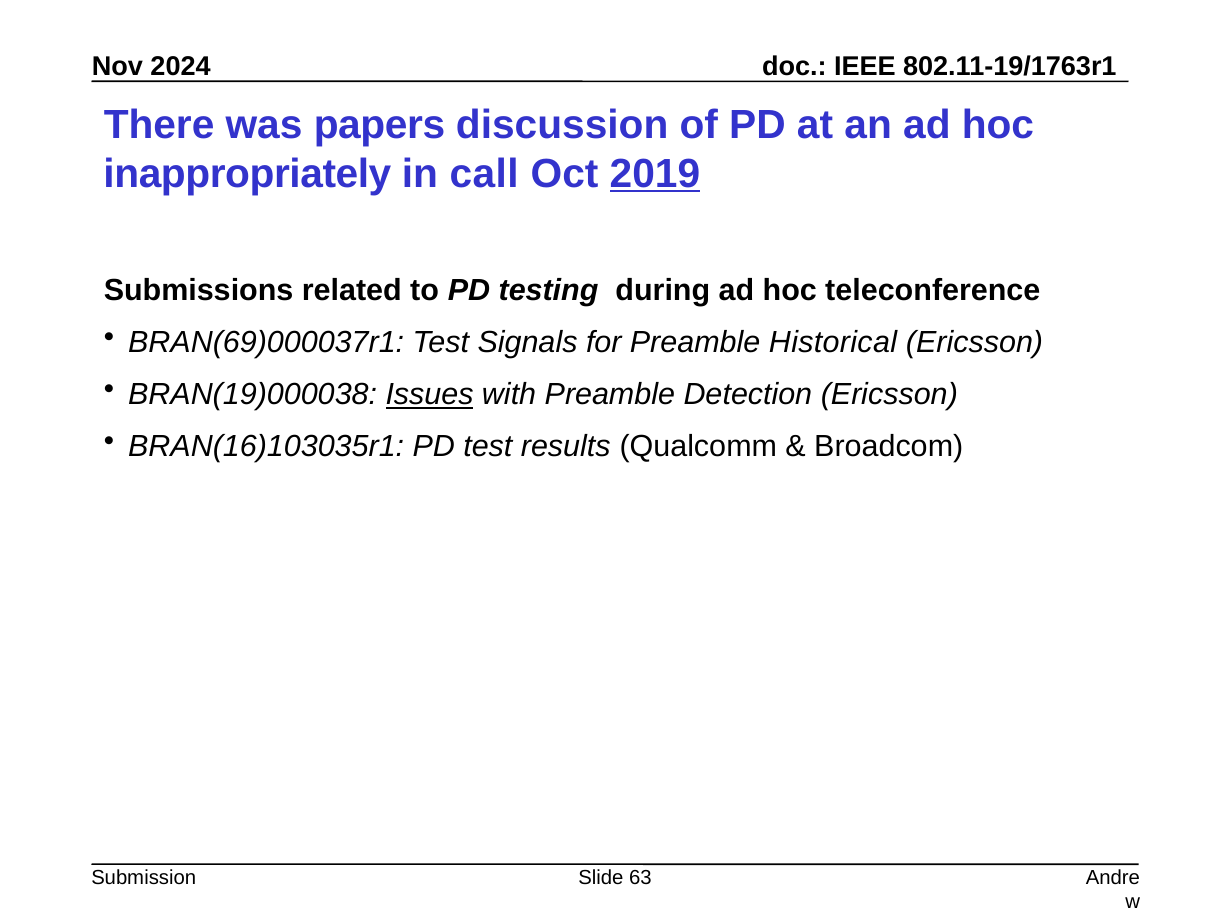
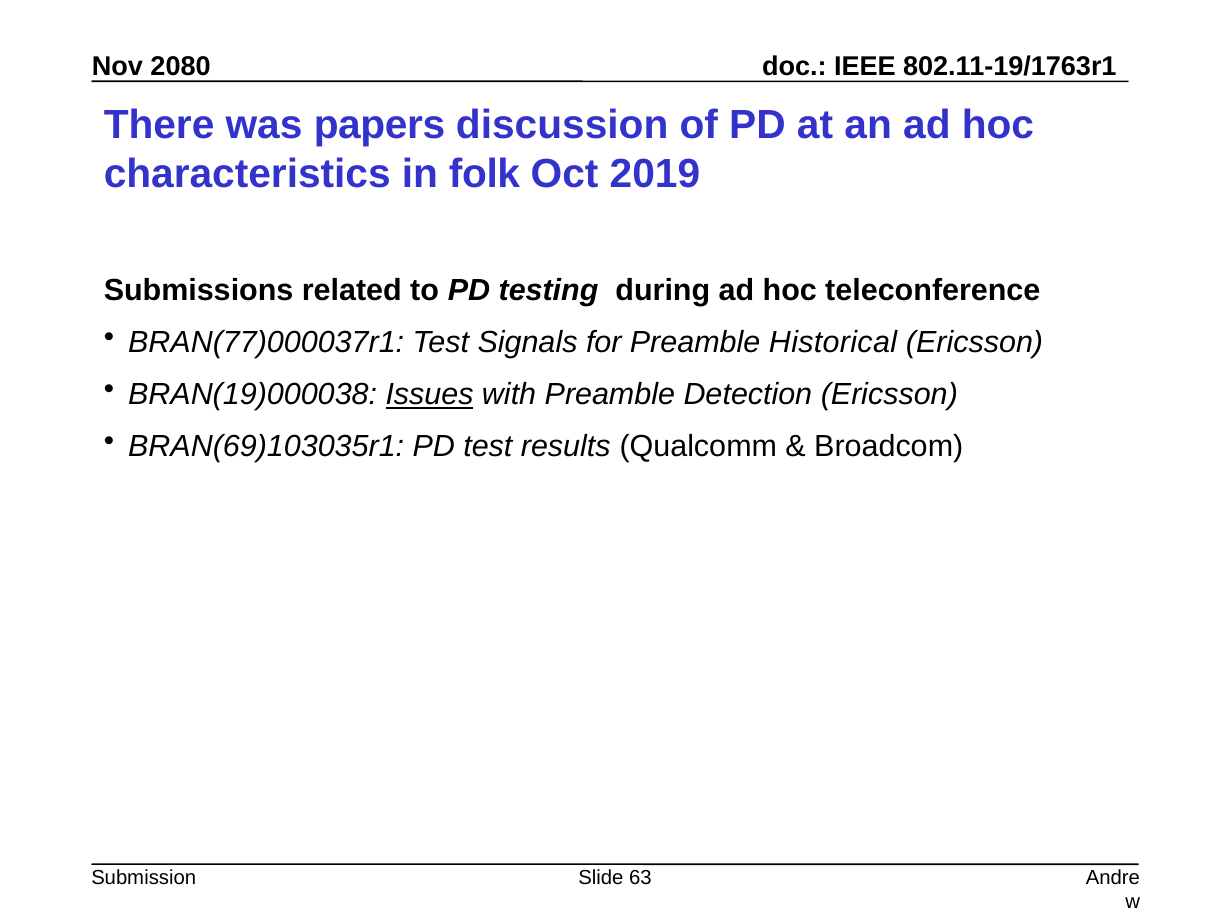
2024: 2024 -> 2080
inappropriately: inappropriately -> characteristics
call: call -> folk
2019 underline: present -> none
BRAN(69)000037r1: BRAN(69)000037r1 -> BRAN(77)000037r1
BRAN(16)103035r1: BRAN(16)103035r1 -> BRAN(69)103035r1
